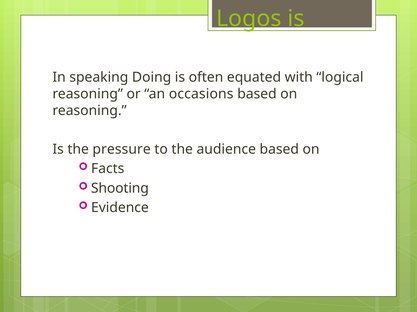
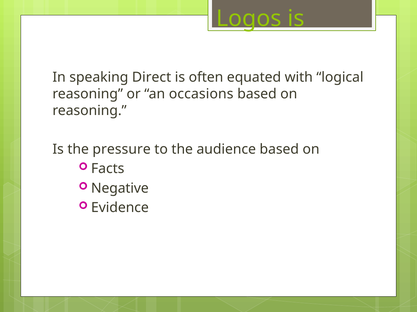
Doing: Doing -> Direct
Shooting: Shooting -> Negative
